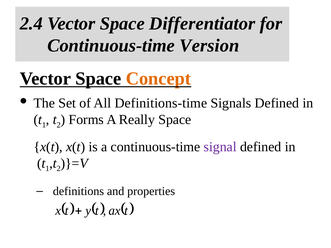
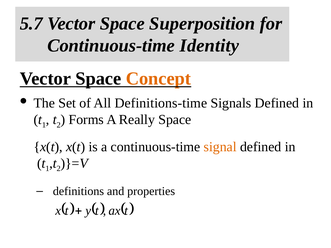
2.4: 2.4 -> 5.7
Differentiator: Differentiator -> Superposition
Version: Version -> Identity
signal colour: purple -> orange
